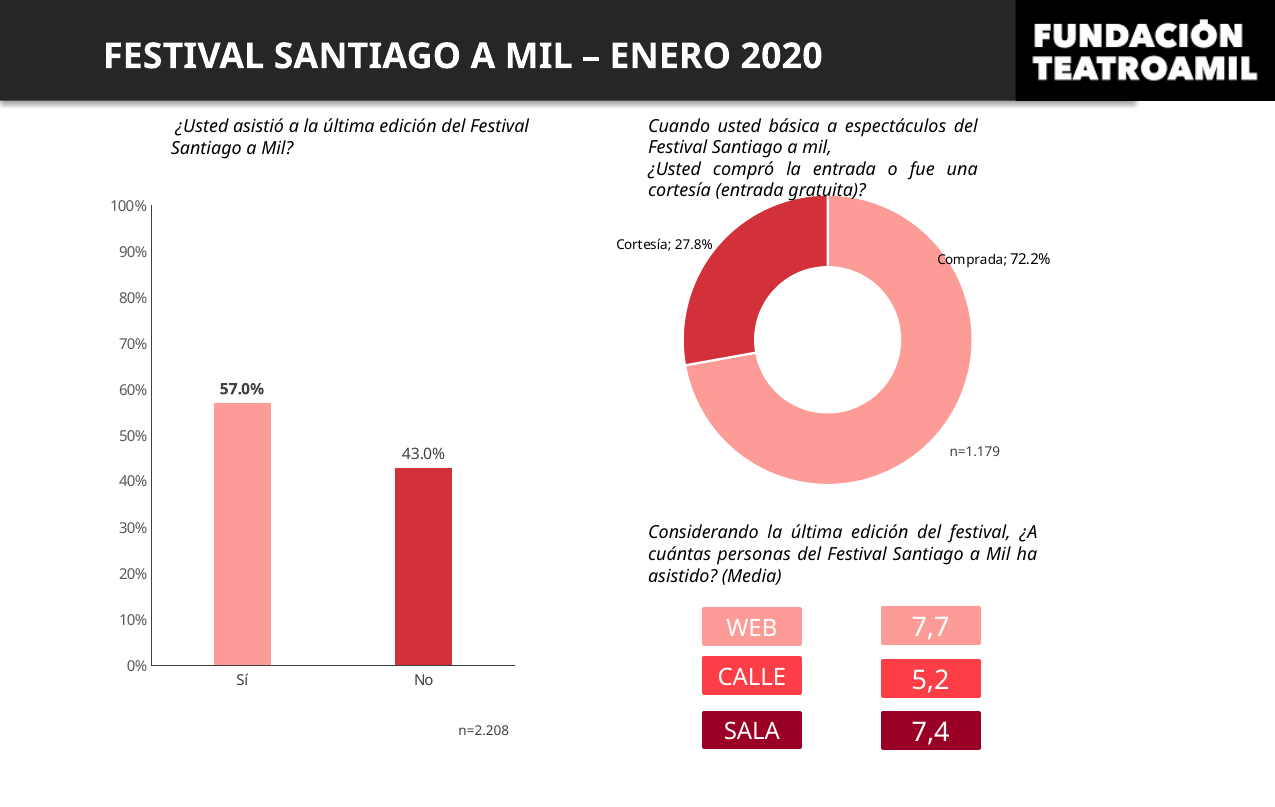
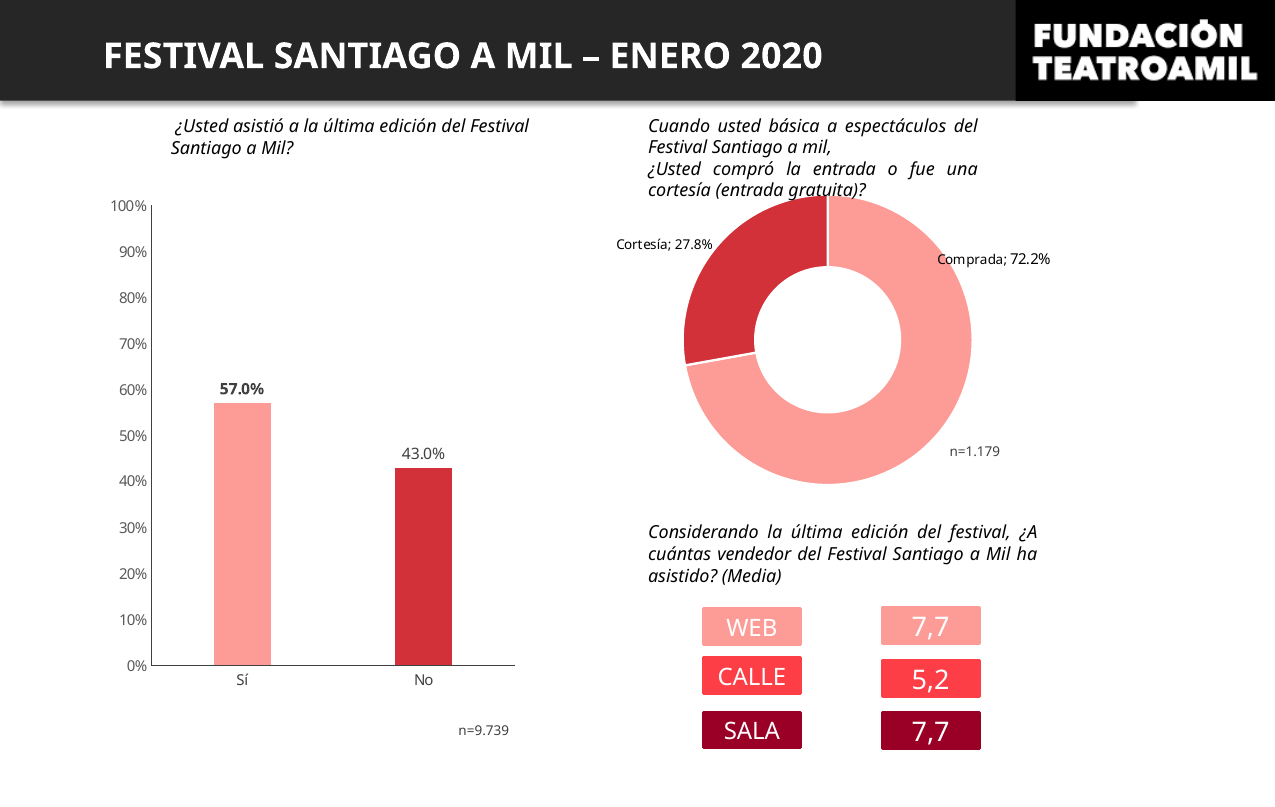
personas: personas -> vendedor
SALA 7,4: 7,4 -> 7,7
n=2.208: n=2.208 -> n=9.739
